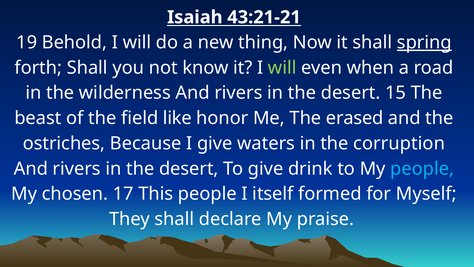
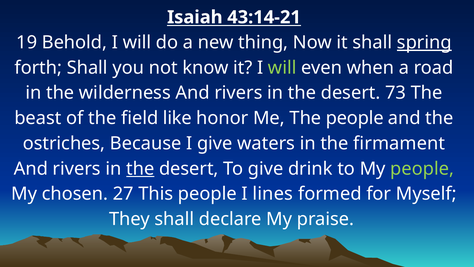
43:21-21: 43:21-21 -> 43:14-21
15: 15 -> 73
The erased: erased -> people
corruption: corruption -> firmament
the at (140, 168) underline: none -> present
people at (422, 168) colour: light blue -> light green
17: 17 -> 27
itself: itself -> lines
